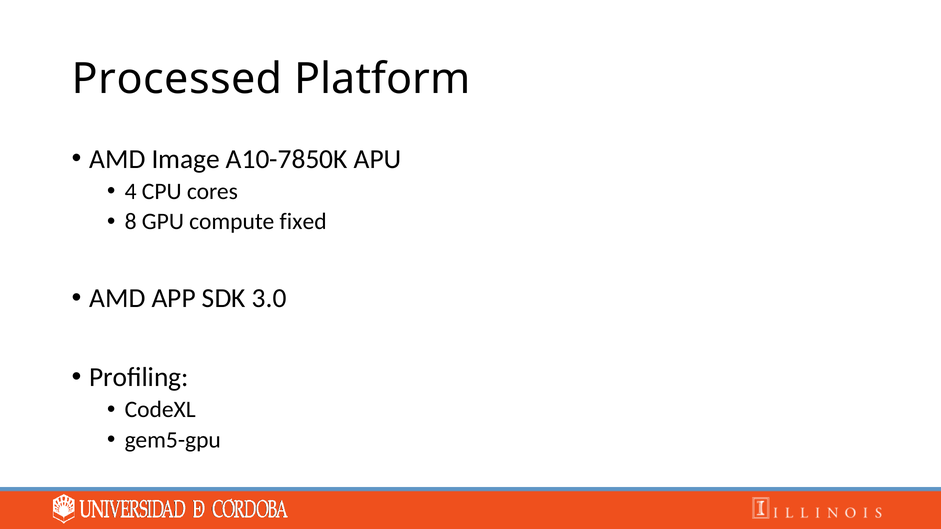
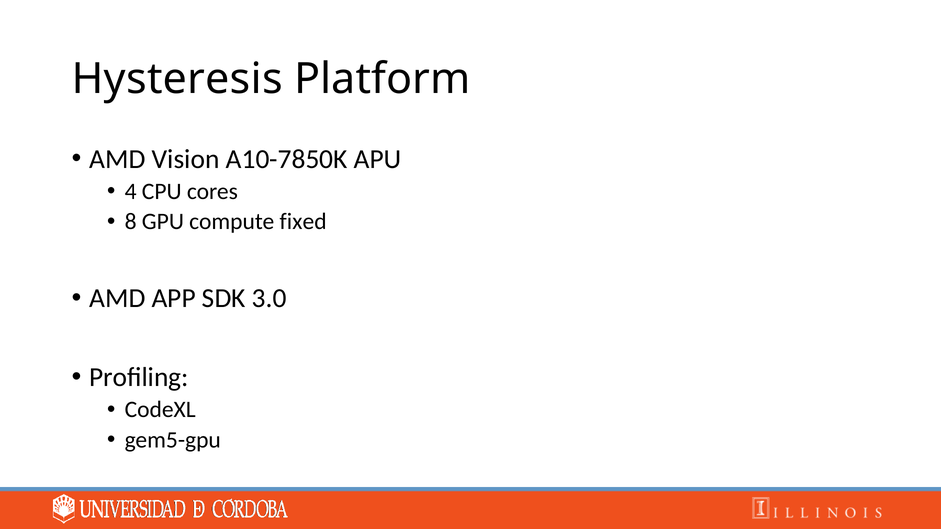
Processed: Processed -> Hysteresis
Image: Image -> Vision
